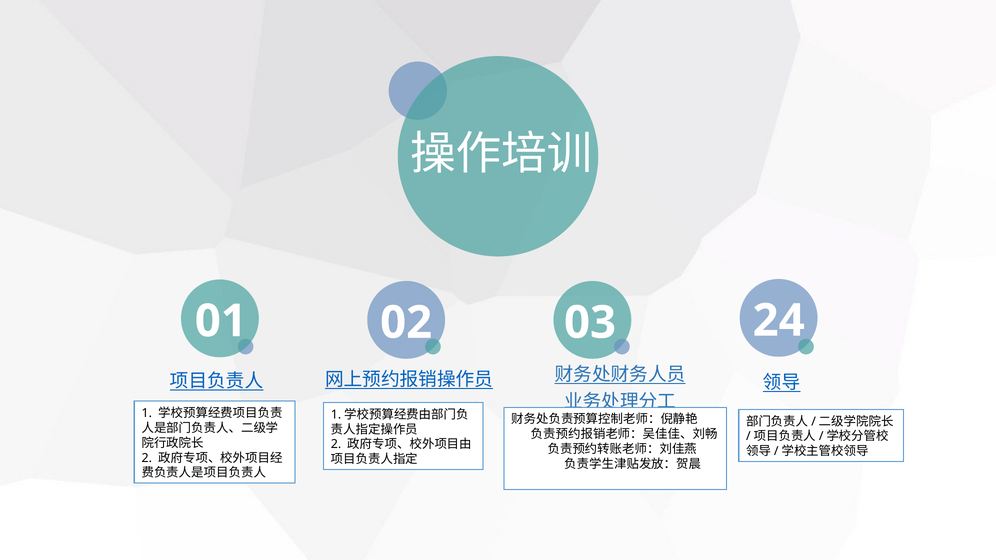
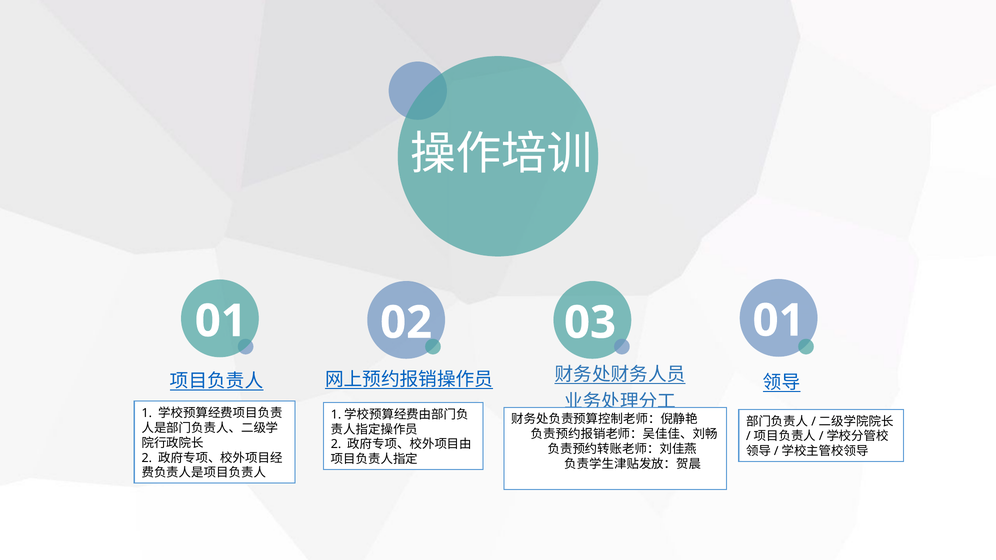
03 24: 24 -> 01
